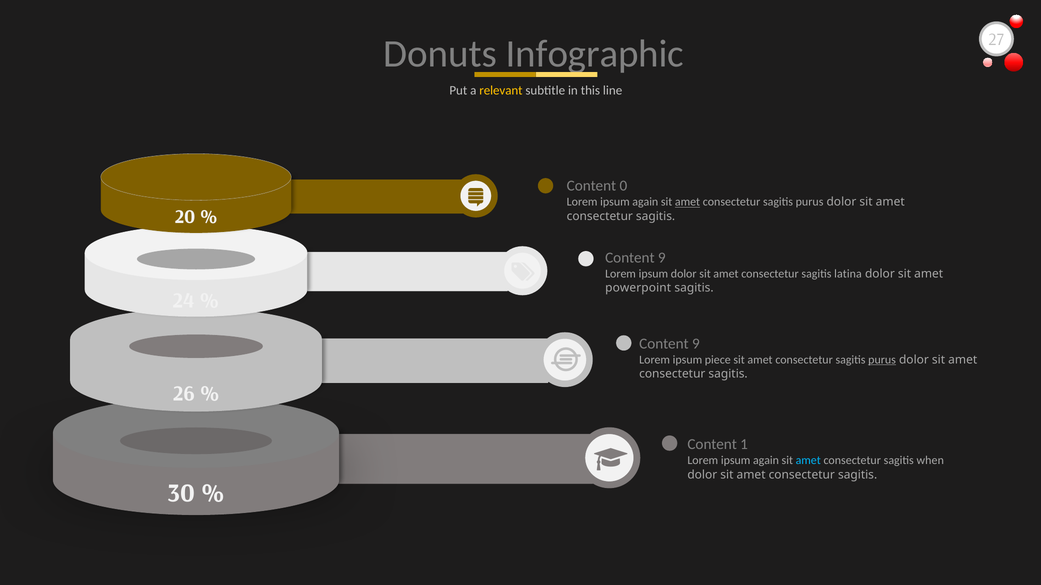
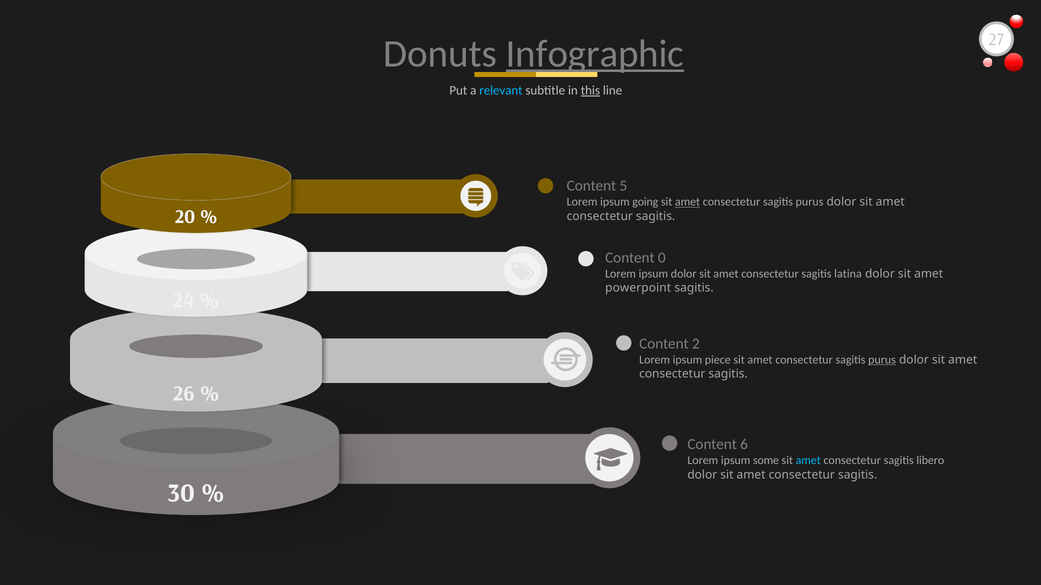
Infographic underline: none -> present
relevant colour: yellow -> light blue
this underline: none -> present
0: 0 -> 5
again at (645, 202): again -> going
9 at (662, 258): 9 -> 0
9 at (696, 344): 9 -> 2
1: 1 -> 6
again at (766, 461): again -> some
when: when -> libero
